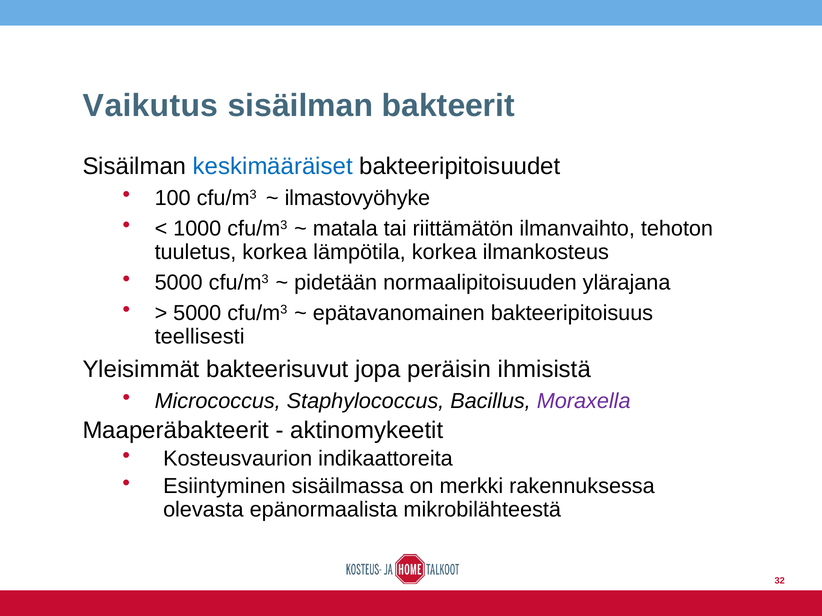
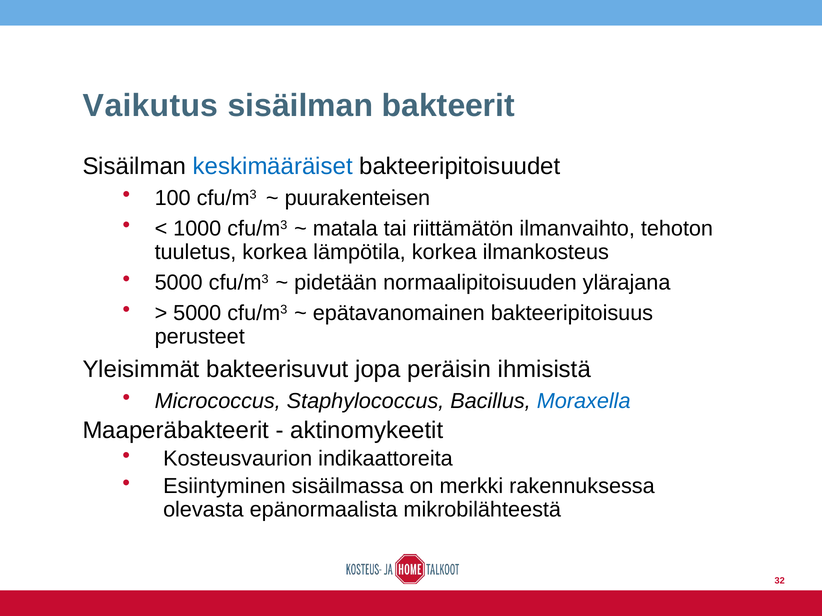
ilmastovyöhyke: ilmastovyöhyke -> puurakenteisen
teellisesti: teellisesti -> perusteet
Moraxella colour: purple -> blue
